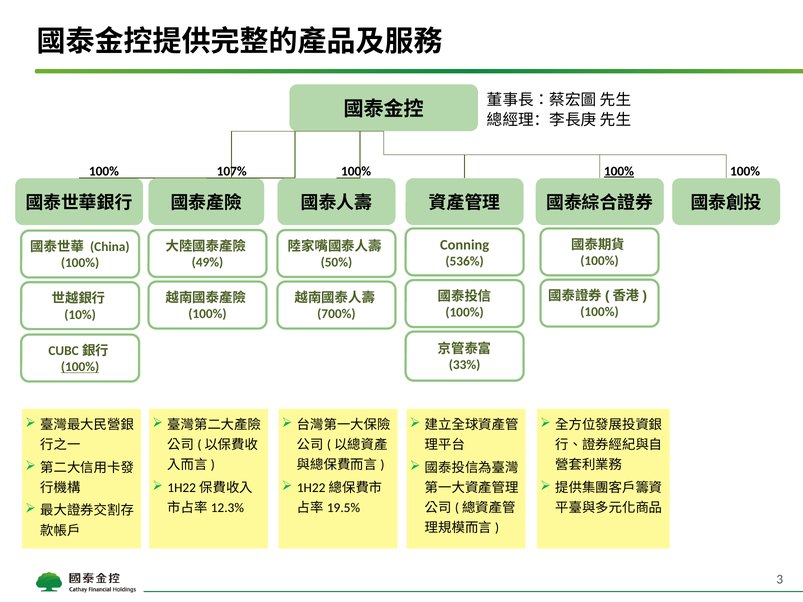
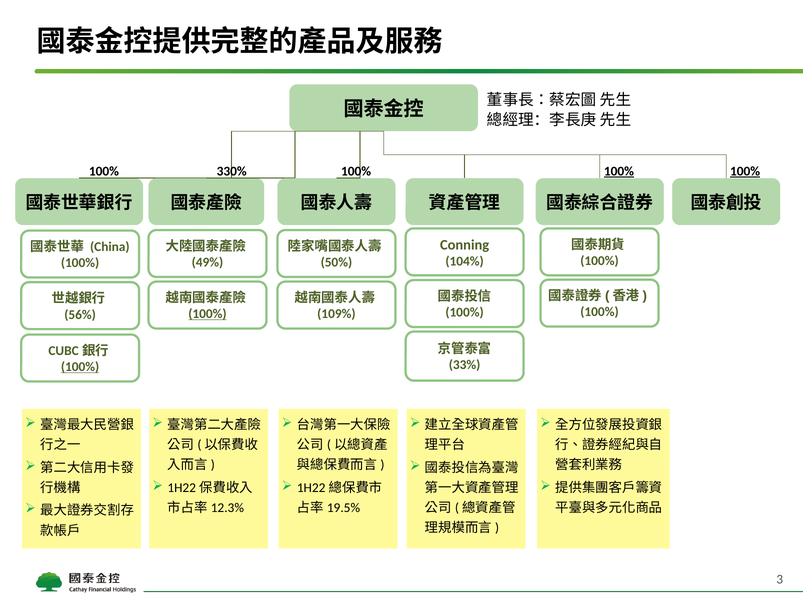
107%: 107% -> 330%
100% at (745, 171) underline: none -> present
536%: 536% -> 104%
100% at (207, 314) underline: none -> present
700%: 700% -> 109%
10%: 10% -> 56%
